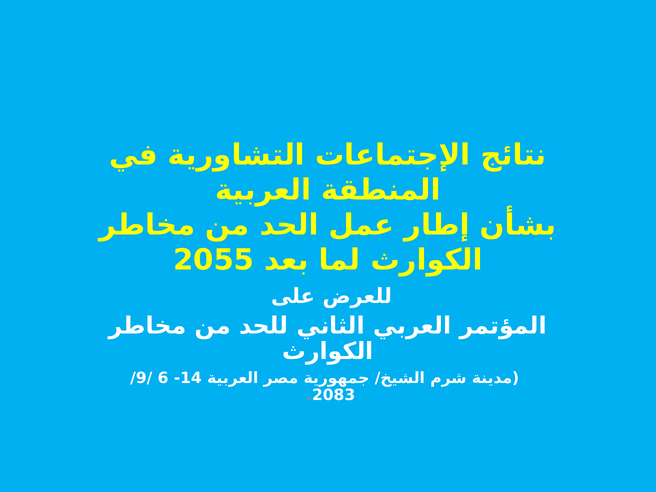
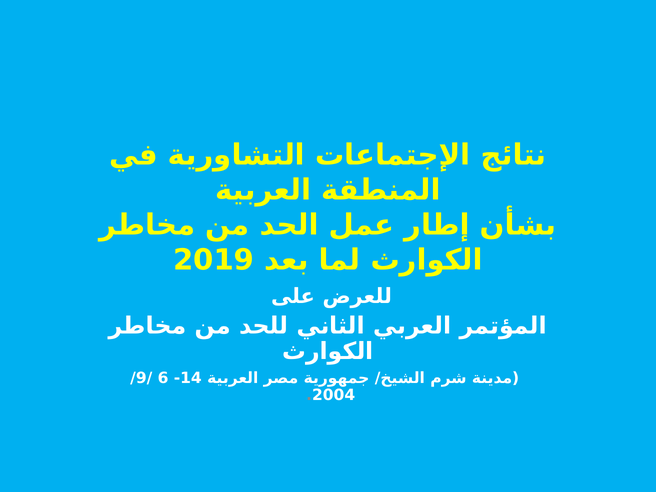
2055: 2055 -> 2019
2083: 2083 -> 2004
